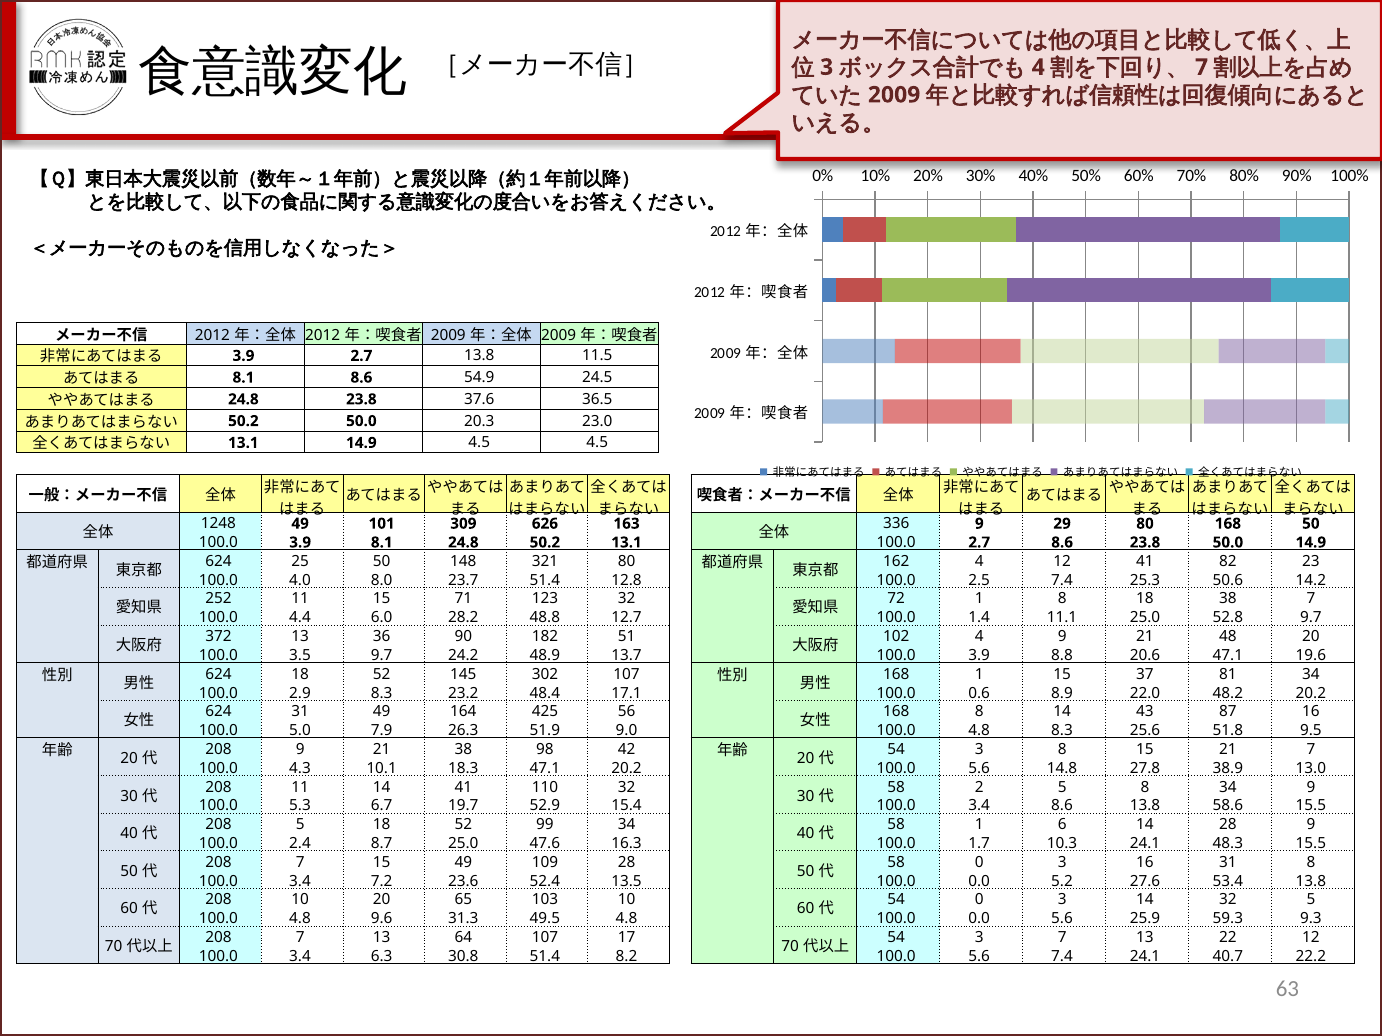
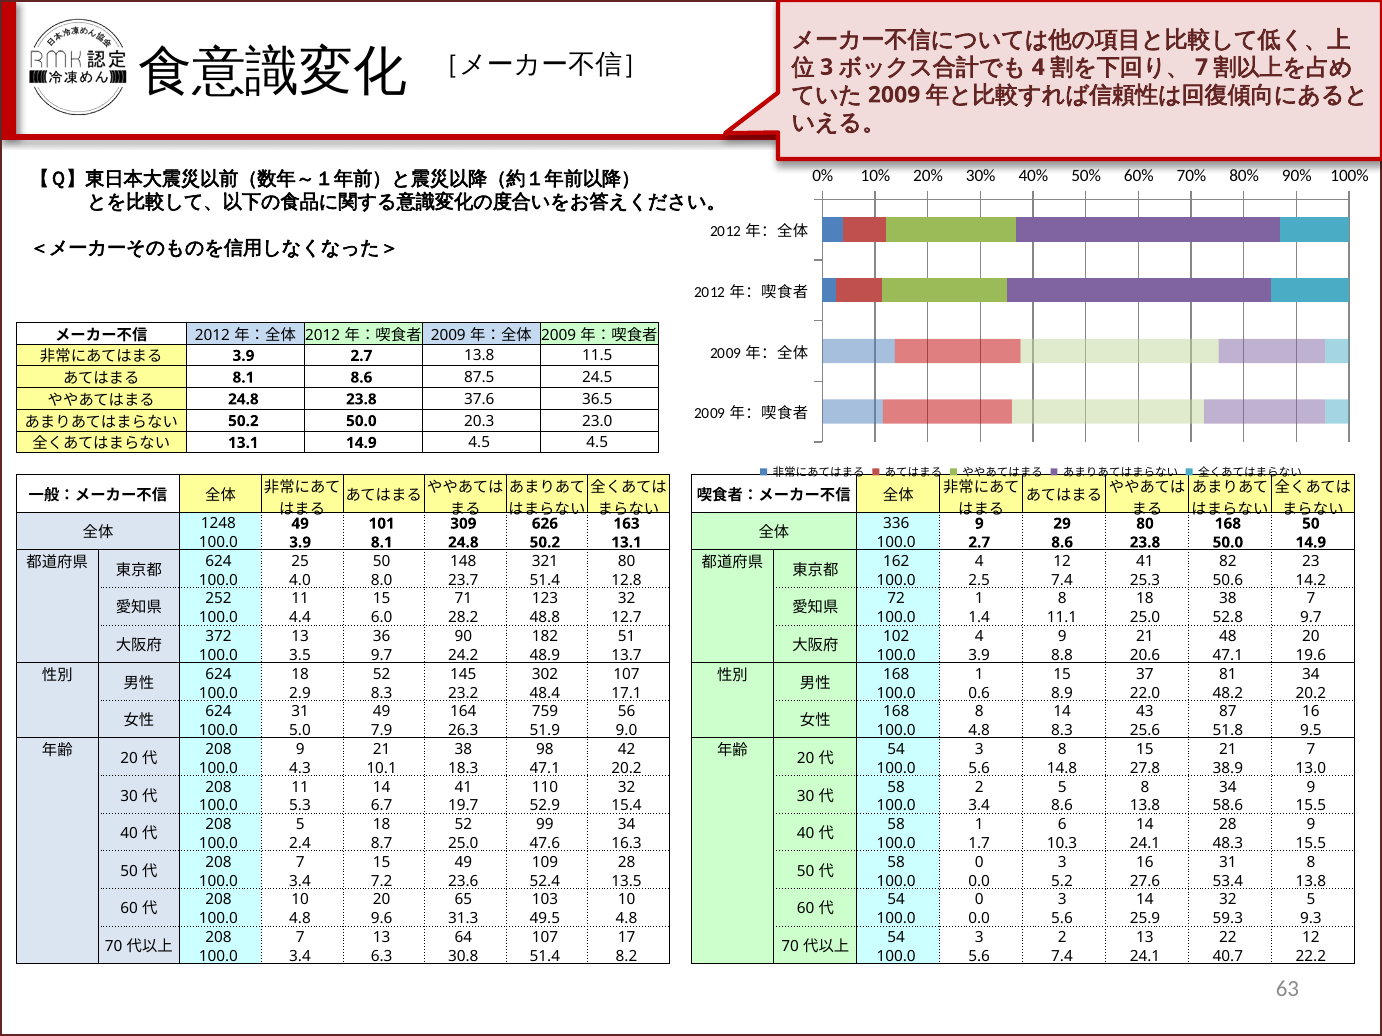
54.9: 54.9 -> 87.5
425: 425 -> 759
3 7: 7 -> 2
